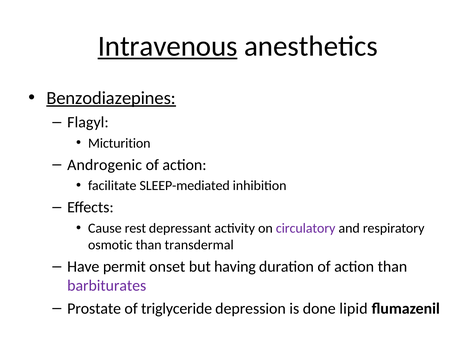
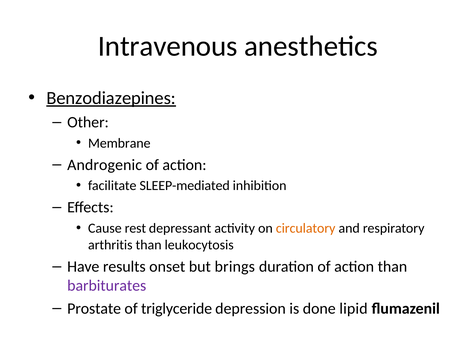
Intravenous underline: present -> none
Flagyl: Flagyl -> Other
Micturition: Micturition -> Membrane
circulatory colour: purple -> orange
osmotic: osmotic -> arthritis
transdermal: transdermal -> leukocytosis
permit: permit -> results
having: having -> brings
